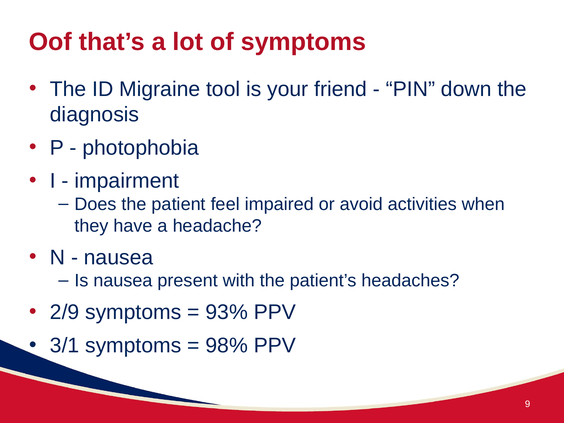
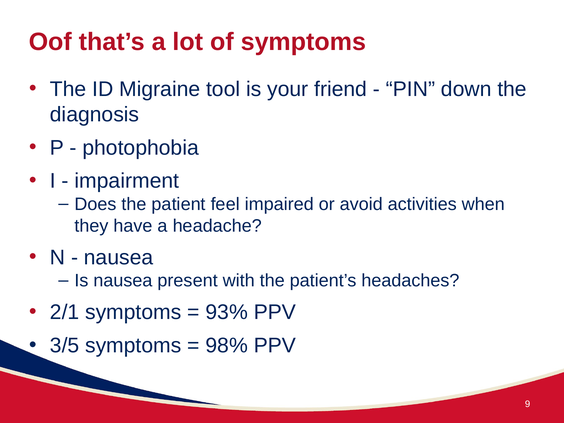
2/9: 2/9 -> 2/1
3/1: 3/1 -> 3/5
